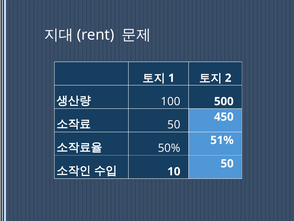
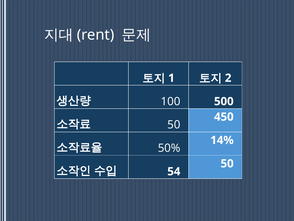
51%: 51% -> 14%
10: 10 -> 54
